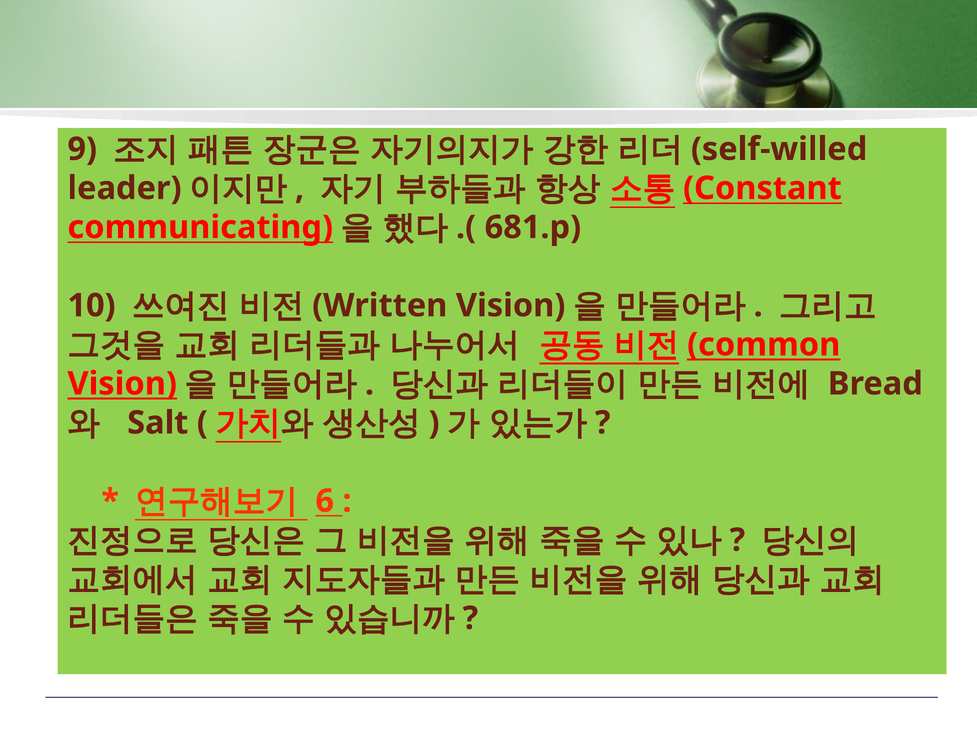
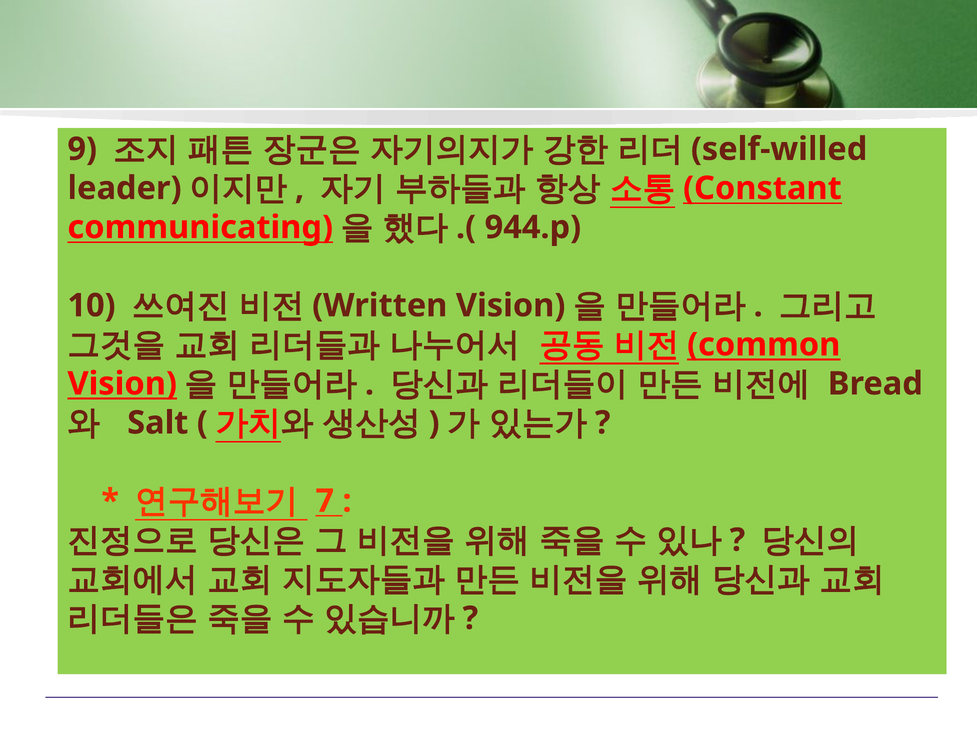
681.p: 681.p -> 944.p
6: 6 -> 7
